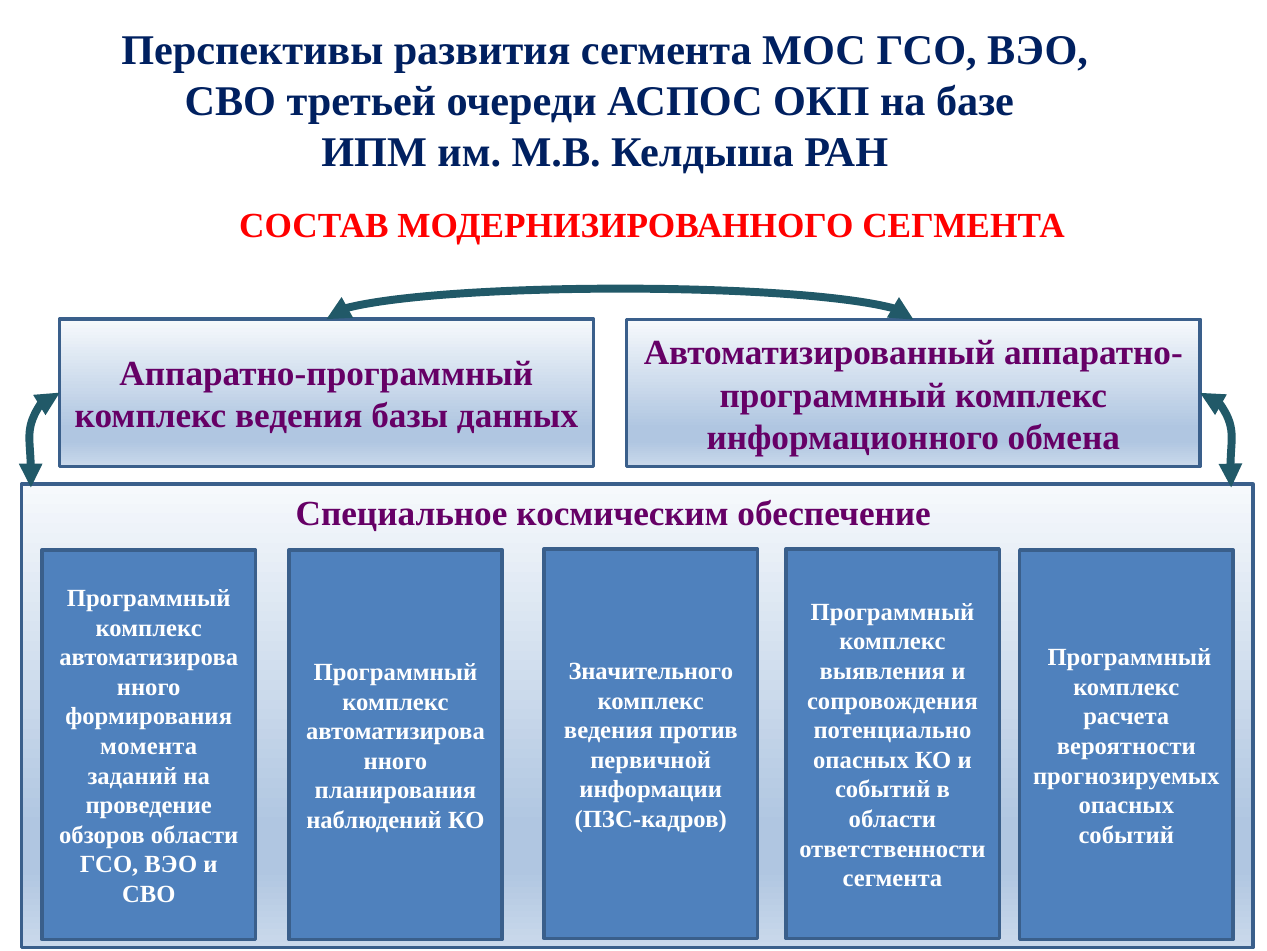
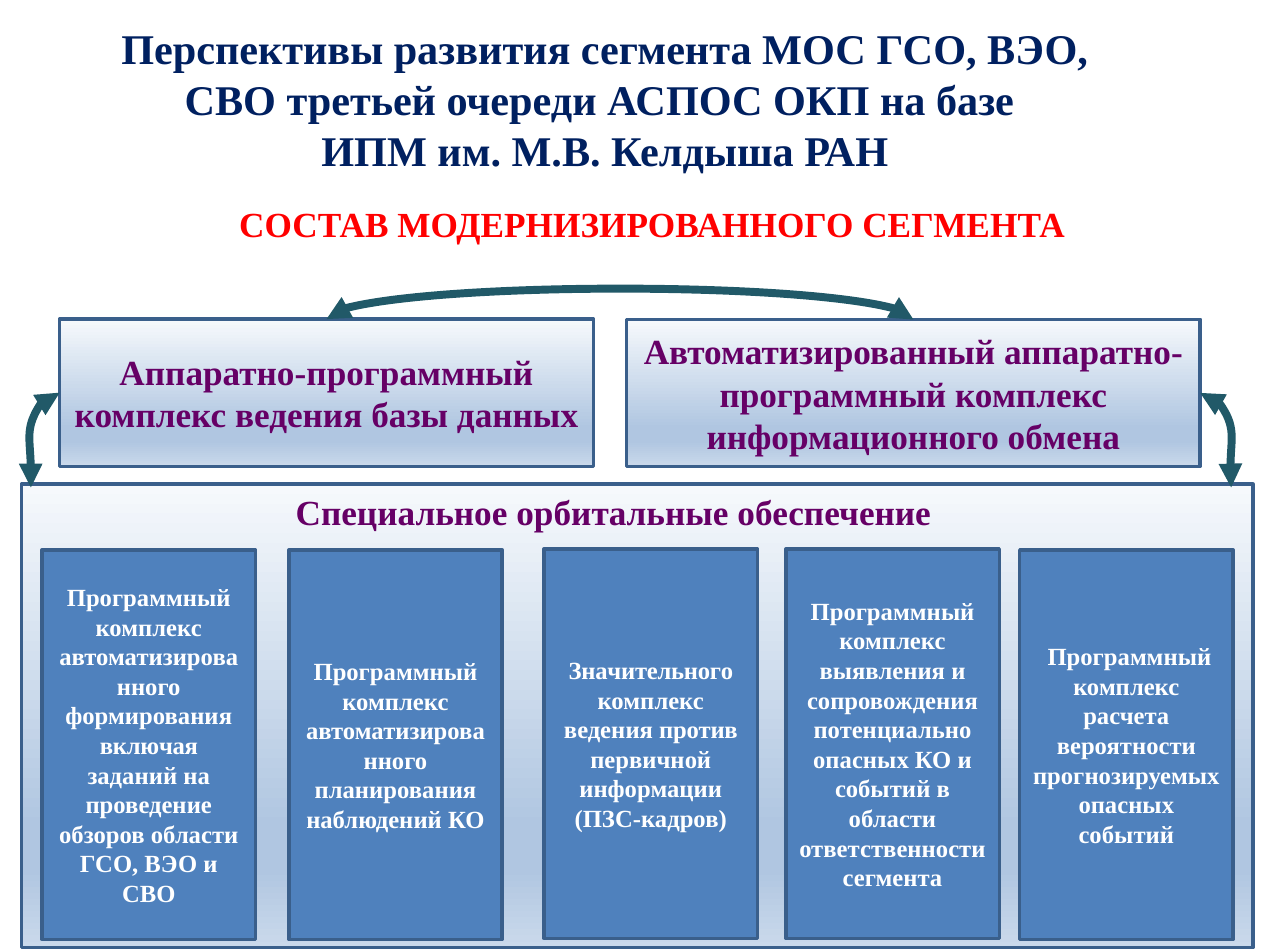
космическим: космическим -> орбитальные
момента: момента -> включая
